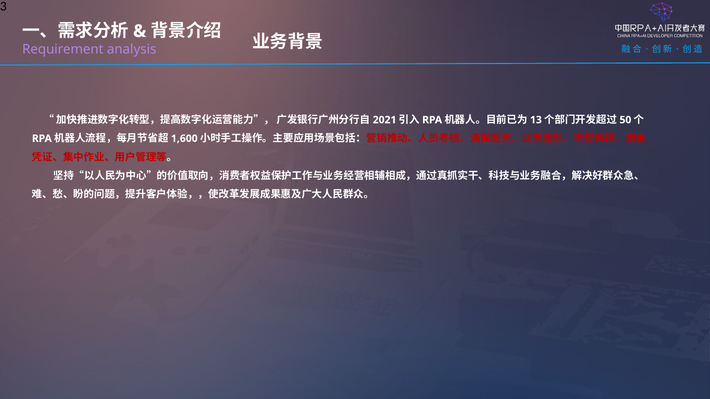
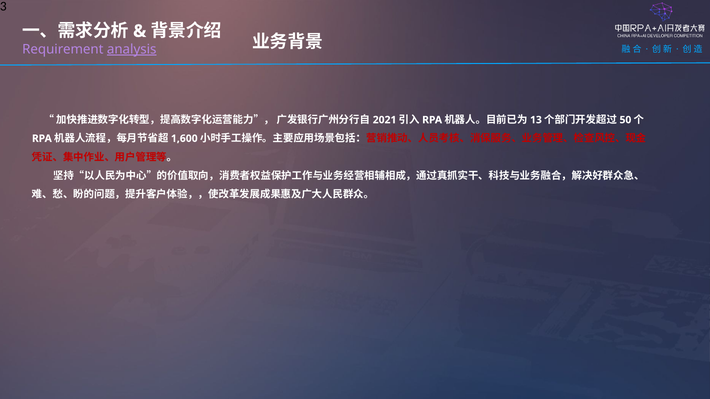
analysis underline: none -> present
